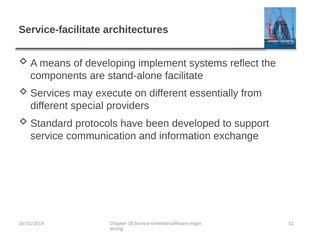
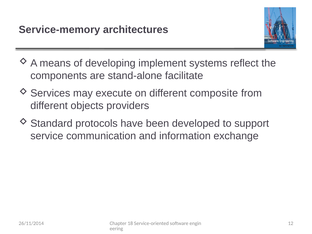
Service-facilitate: Service-facilitate -> Service-memory
essentially: essentially -> composite
special: special -> objects
